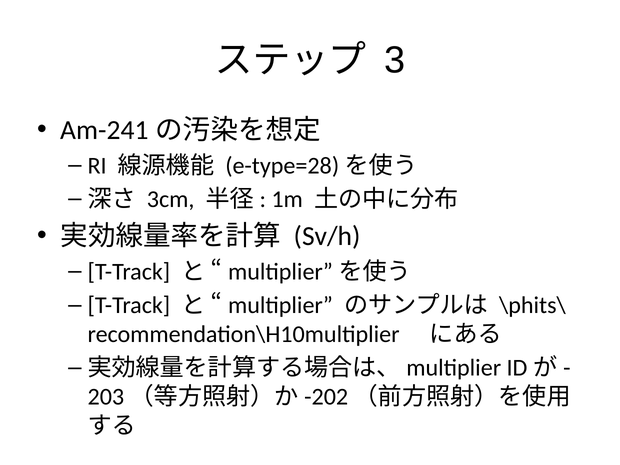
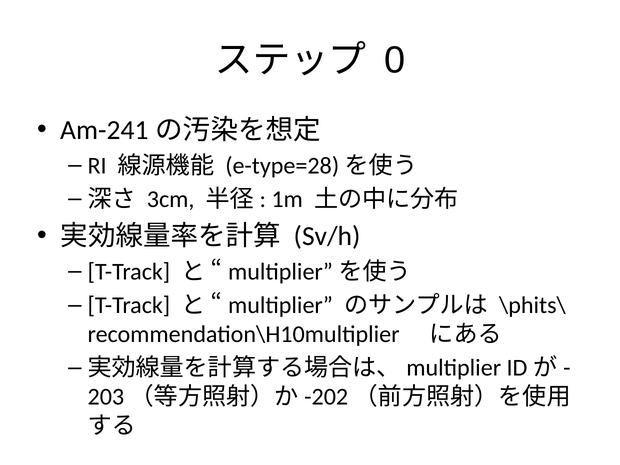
3: 3 -> 0
